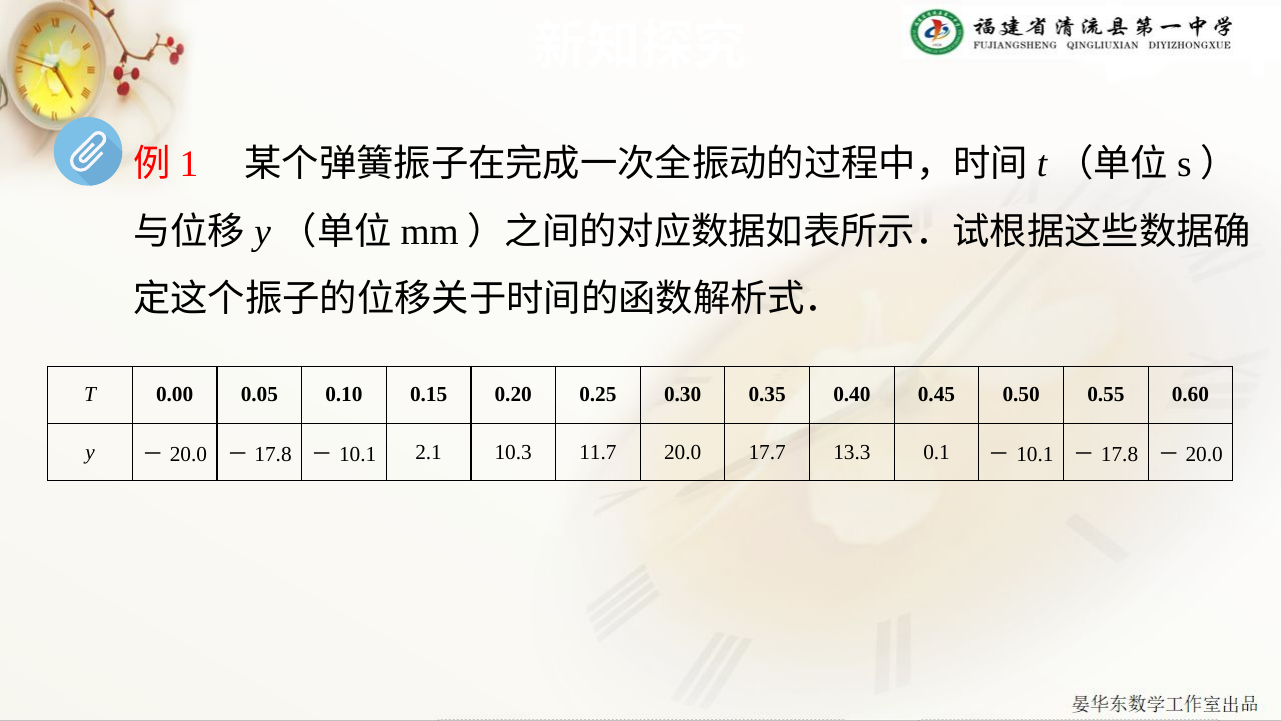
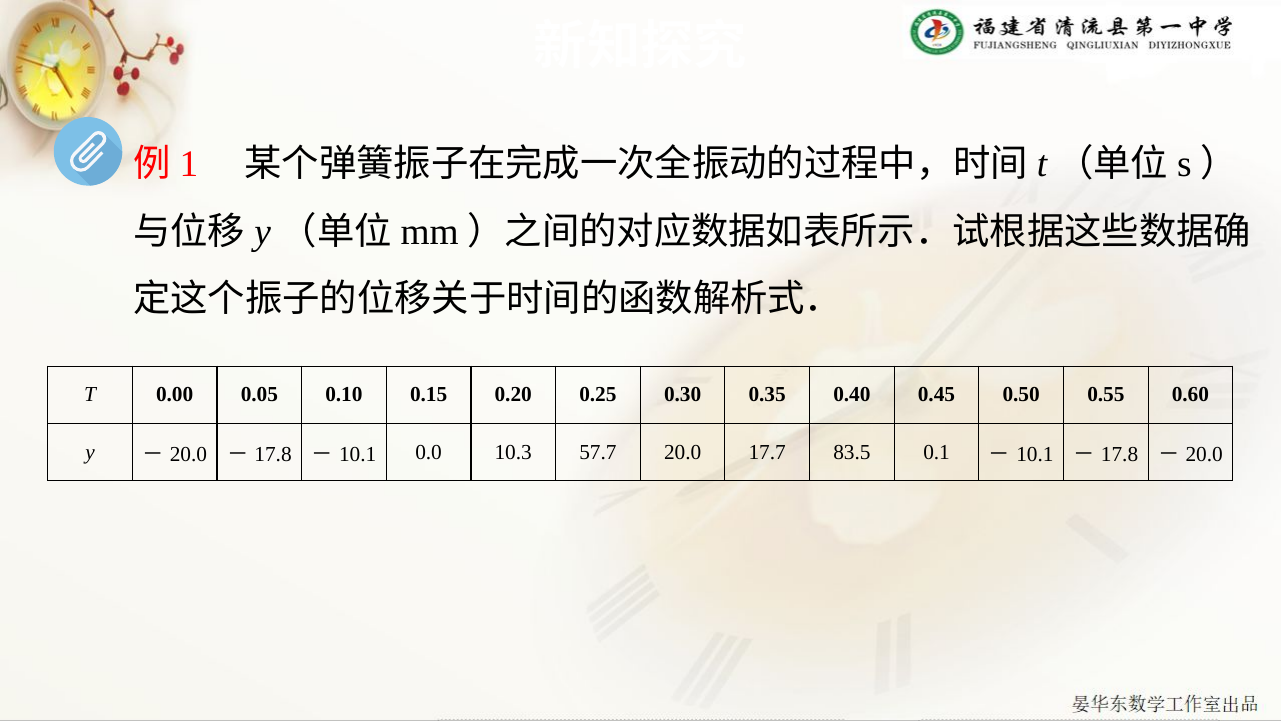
2.1: 2.1 -> 0.0
11.7: 11.7 -> 57.7
13.3: 13.3 -> 83.5
